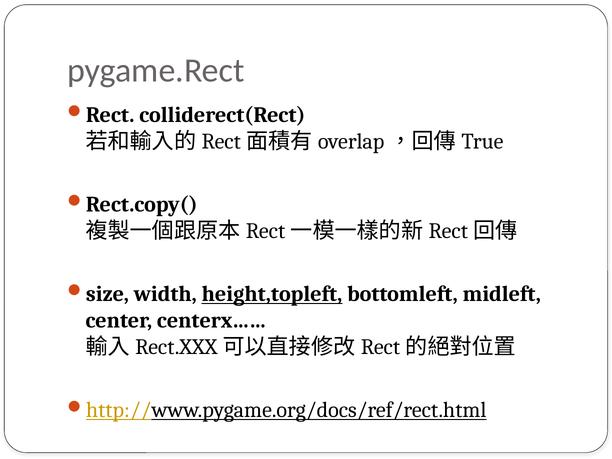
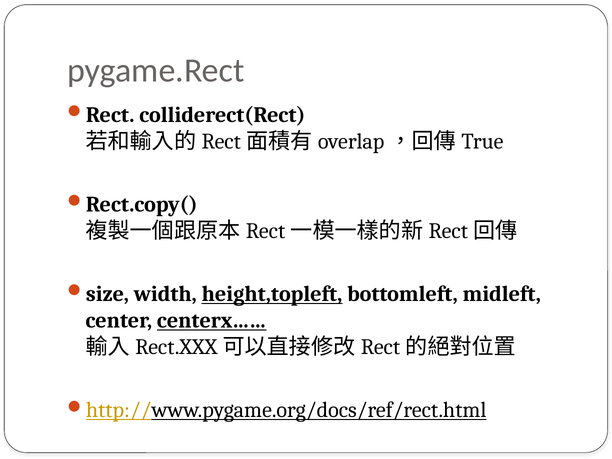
centerx…… underline: none -> present
